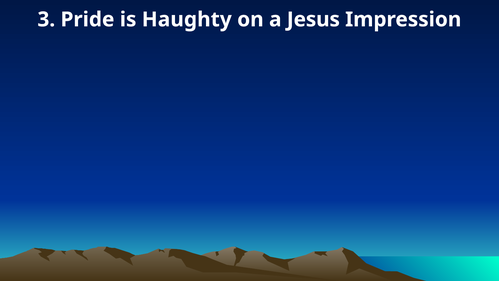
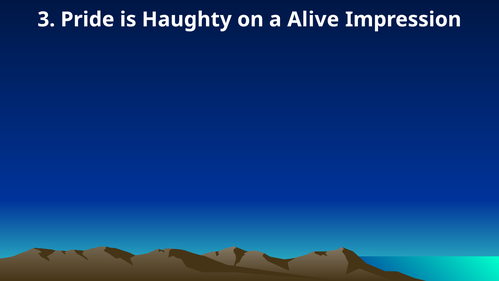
Jesus: Jesus -> Alive
